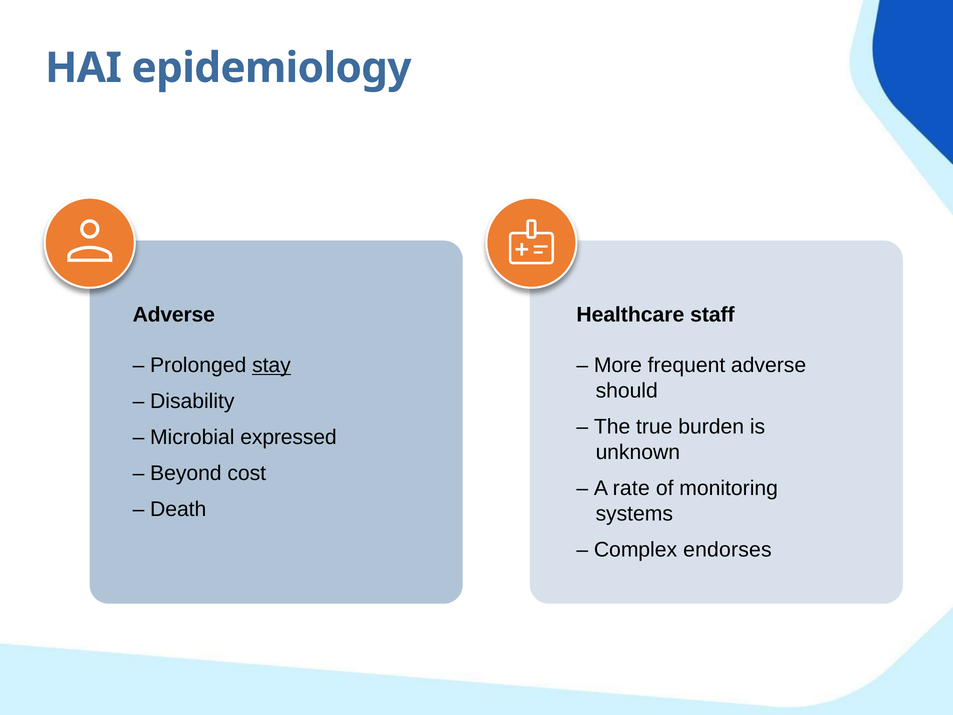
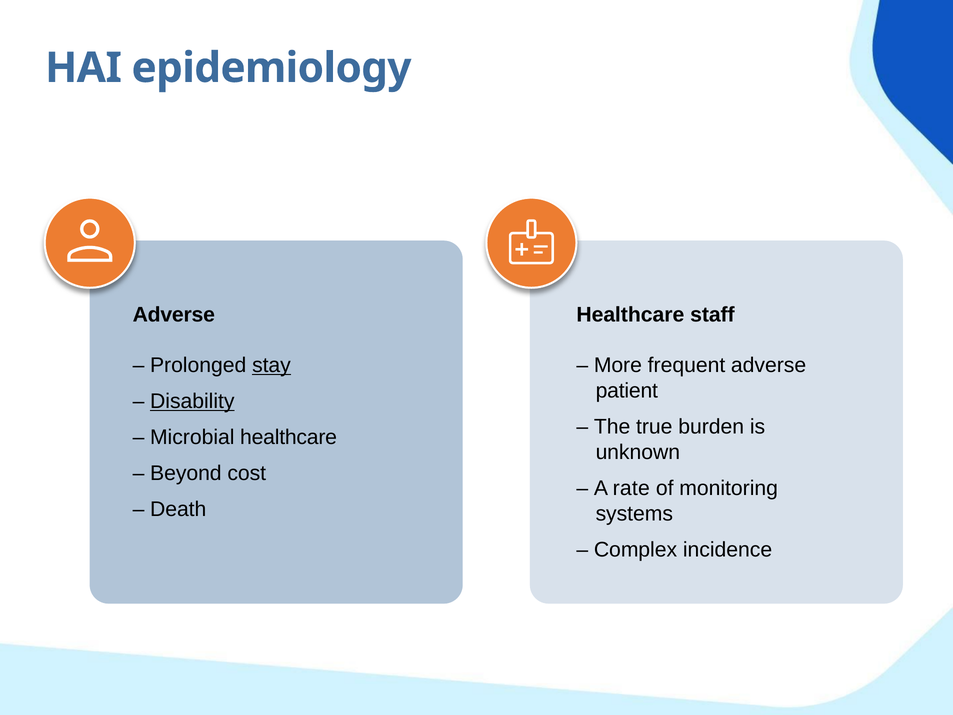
should: should -> patient
Disability underline: none -> present
Microbial expressed: expressed -> healthcare
endorses: endorses -> incidence
